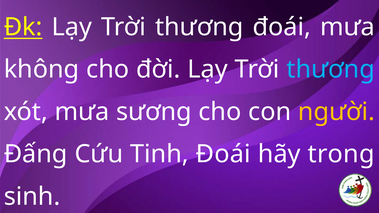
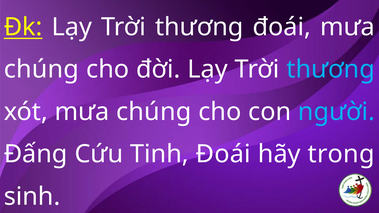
không at (41, 69): không -> chúng
xót mưa sương: sương -> chúng
người colour: yellow -> light blue
